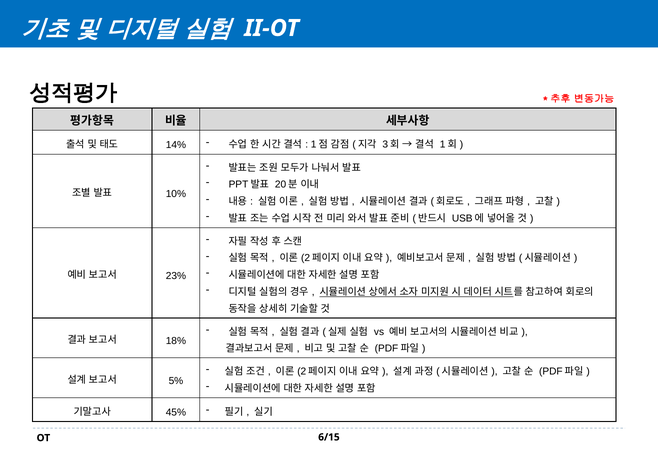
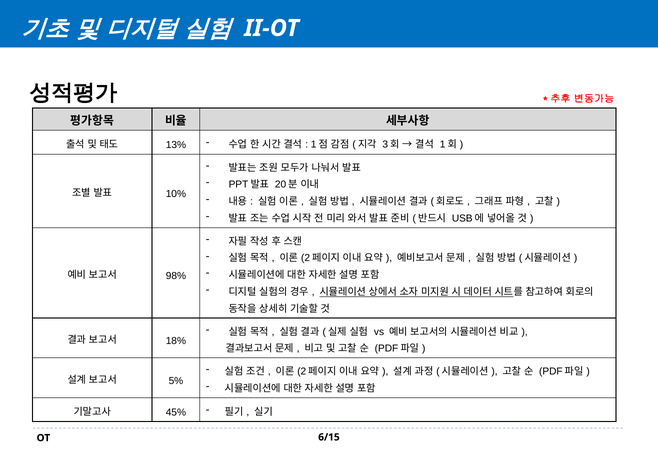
14%: 14% -> 13%
23%: 23% -> 98%
